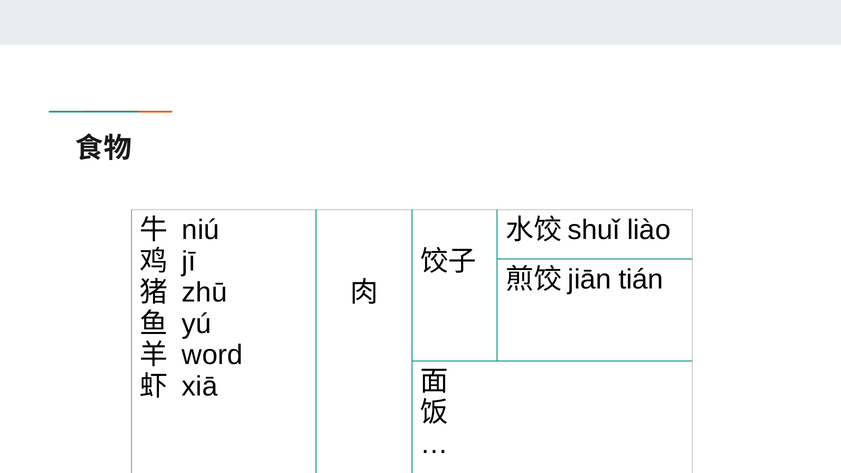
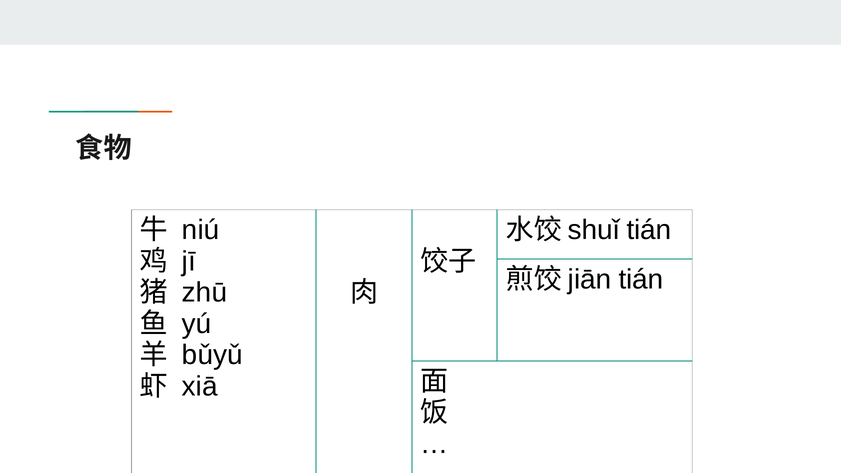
liào at (649, 230): liào -> tián
word: word -> bǔyǔ
